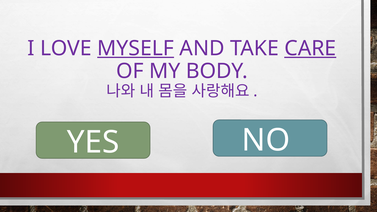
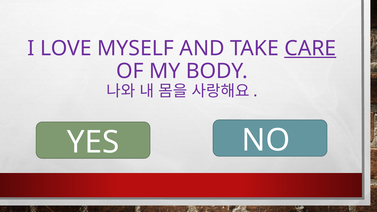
MYSELF underline: present -> none
